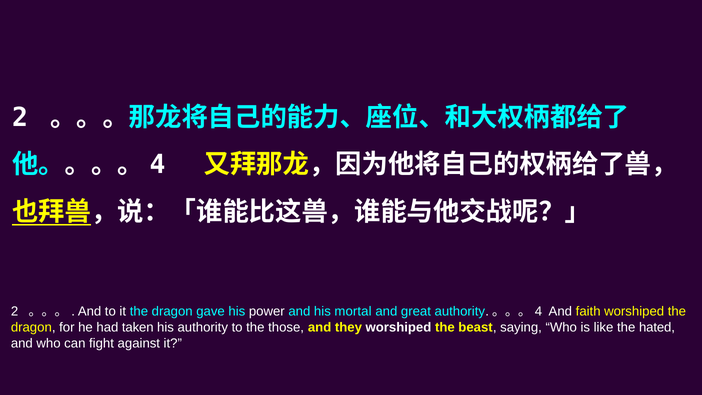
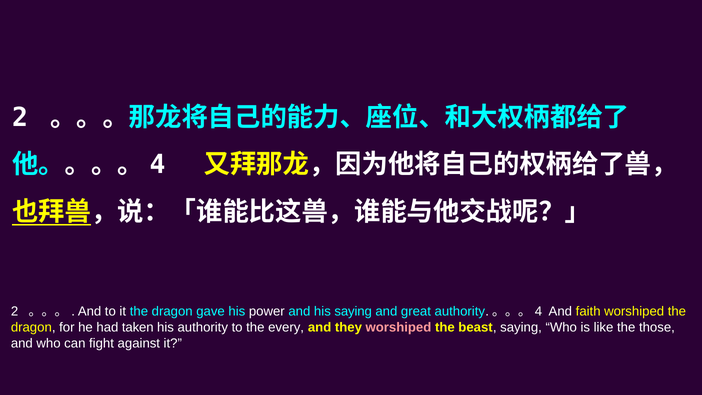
his mortal: mortal -> saying
those: those -> every
worshiped at (398, 327) colour: white -> pink
hated: hated -> those
